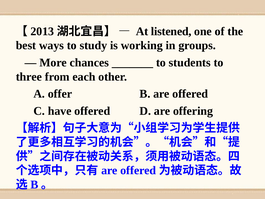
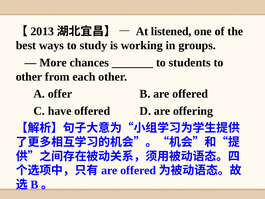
three at (29, 77): three -> other
